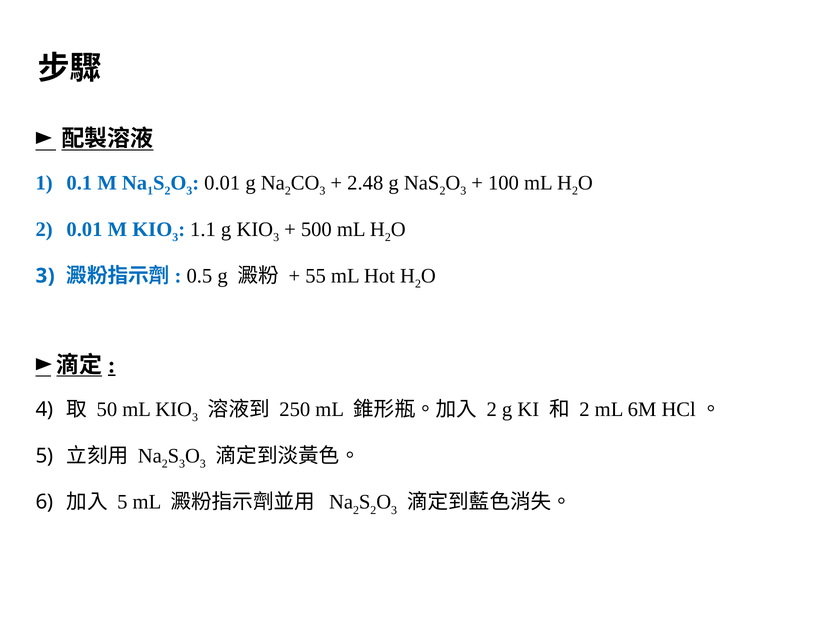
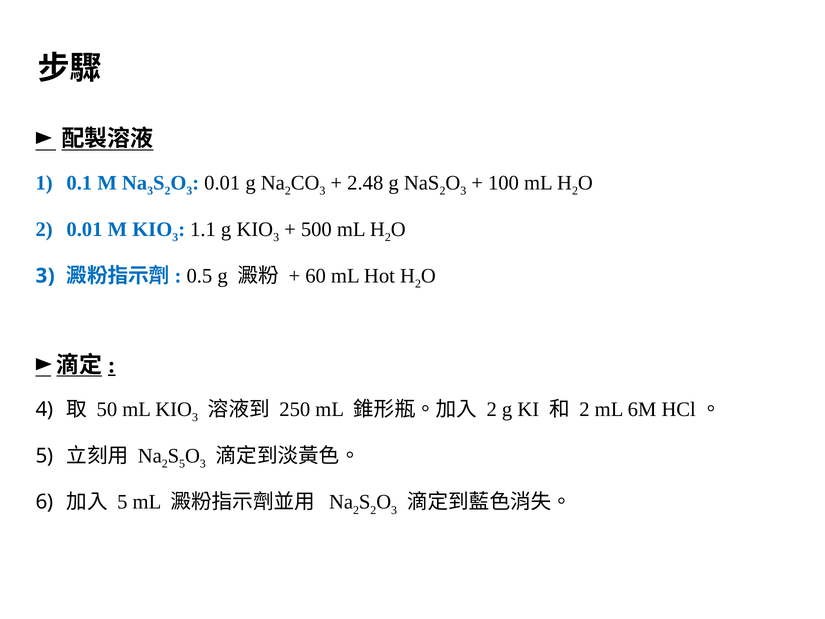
1 at (150, 191): 1 -> 3
55: 55 -> 60
3 at (182, 464): 3 -> 5
